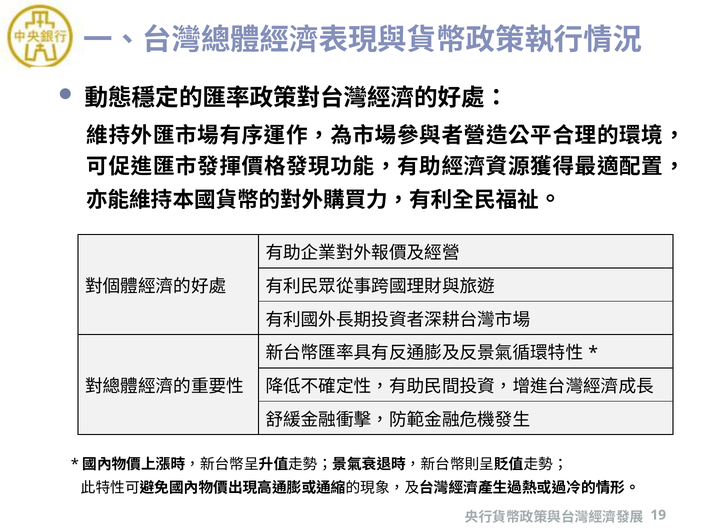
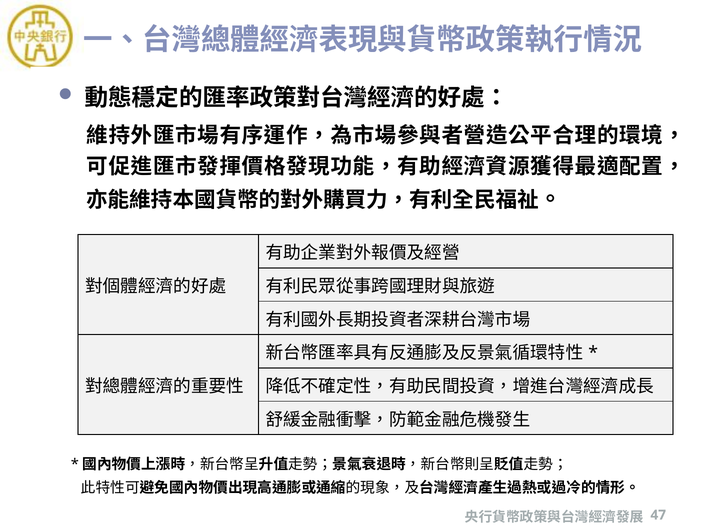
19: 19 -> 47
